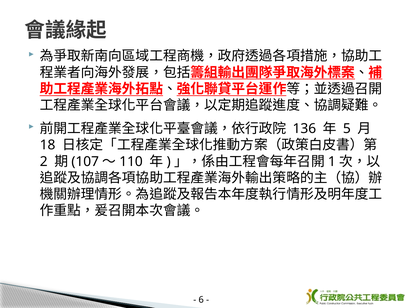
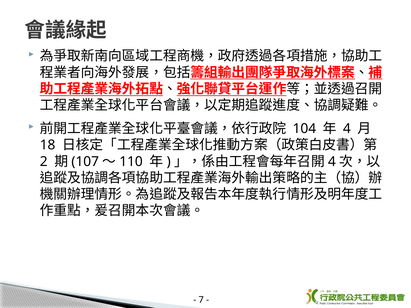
136: 136 -> 104
5 at (347, 129): 5 -> 4
1 at (332, 162): 1 -> 4
6: 6 -> 7
